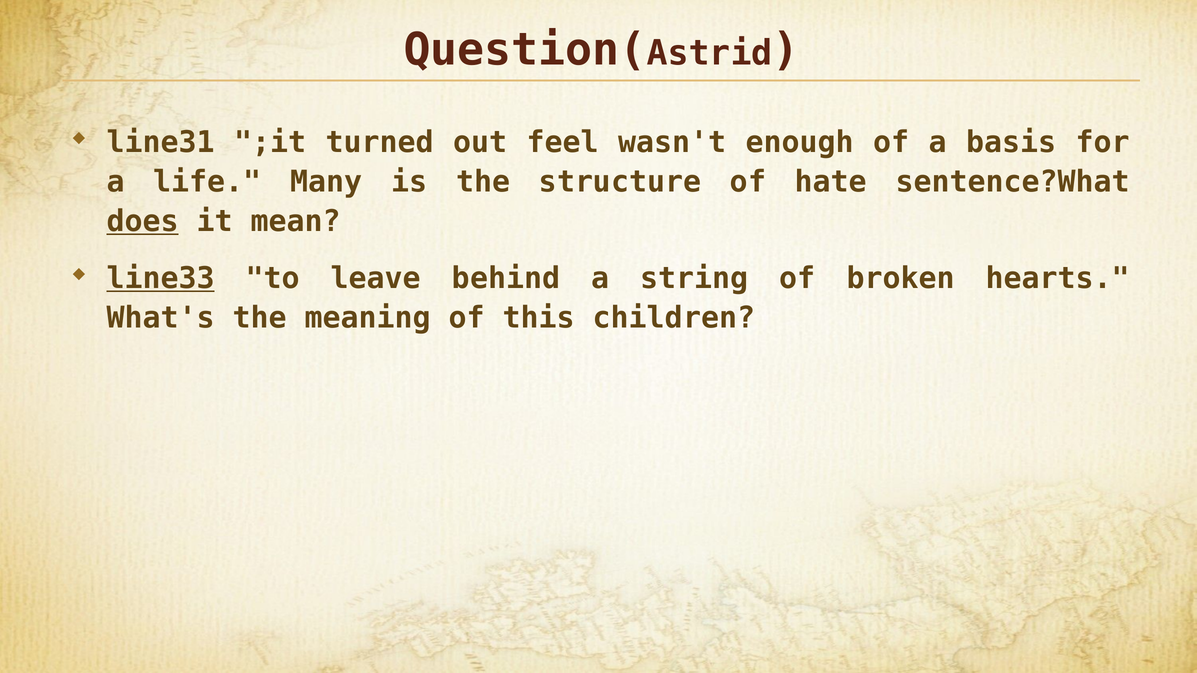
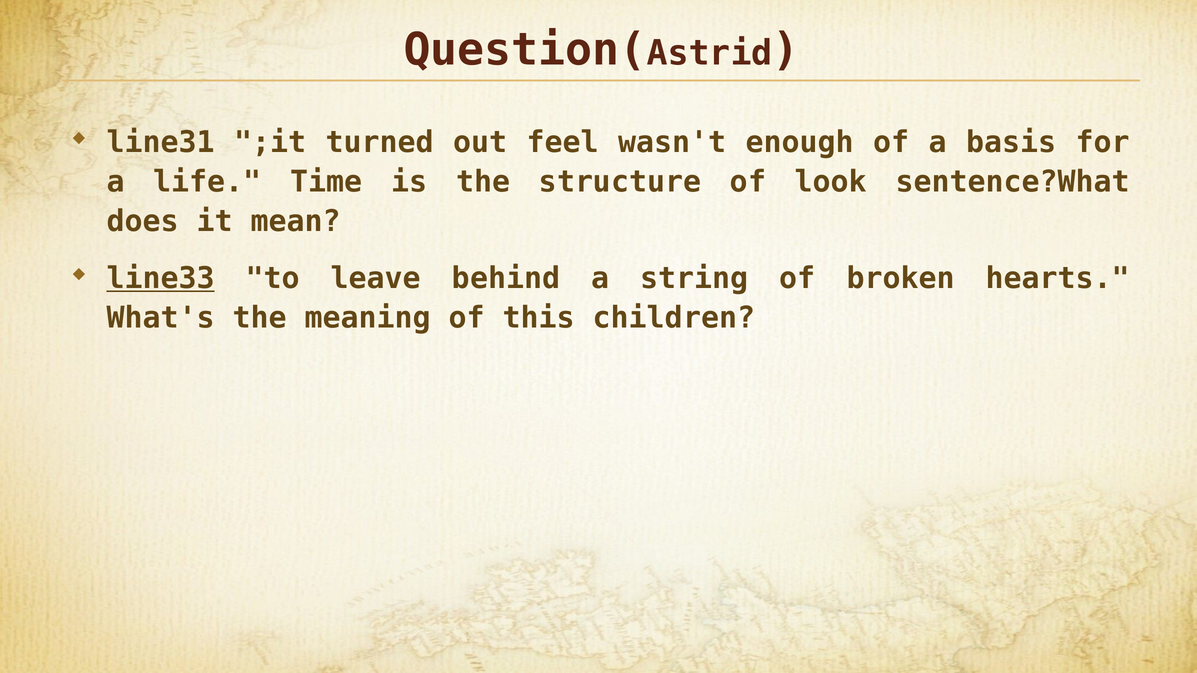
Many: Many -> Time
hate: hate -> look
does underline: present -> none
